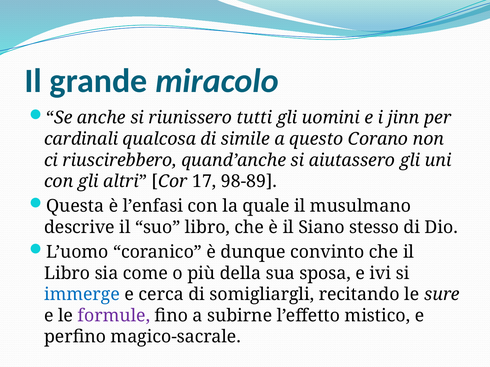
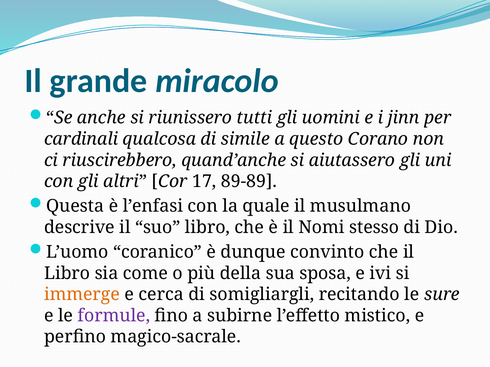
98-89: 98-89 -> 89-89
Siano: Siano -> Nomi
immerge colour: blue -> orange
